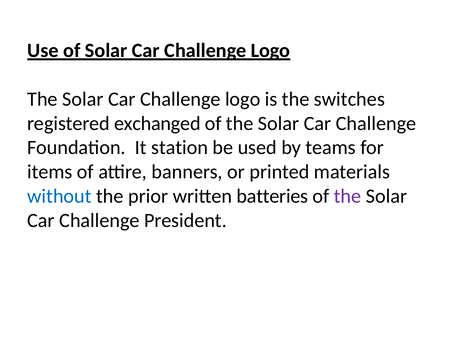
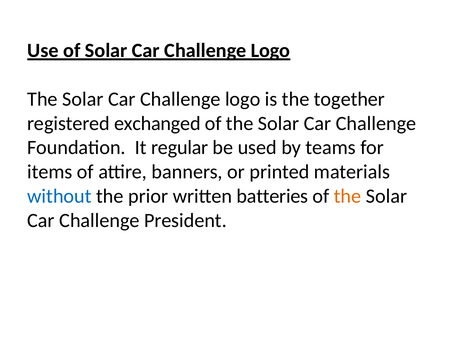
switches: switches -> together
station: station -> regular
the at (348, 196) colour: purple -> orange
